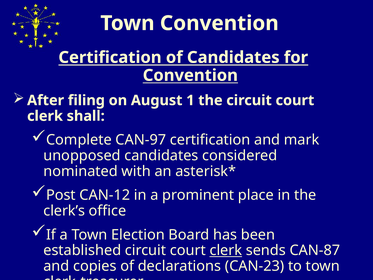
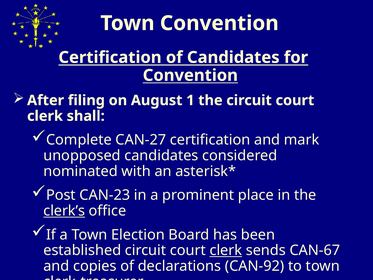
CAN-97: CAN-97 -> CAN-27
CAN-12: CAN-12 -> CAN-23
clerk’s underline: none -> present
CAN-87: CAN-87 -> CAN-67
CAN-23: CAN-23 -> CAN-92
